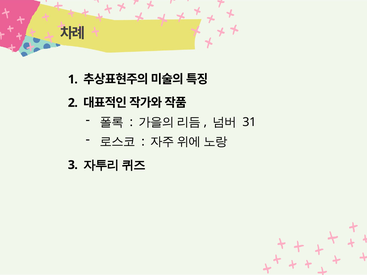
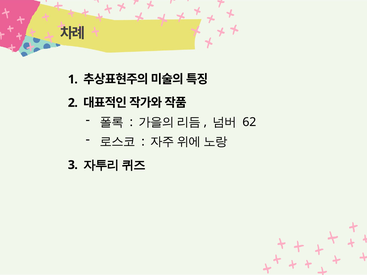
31: 31 -> 62
